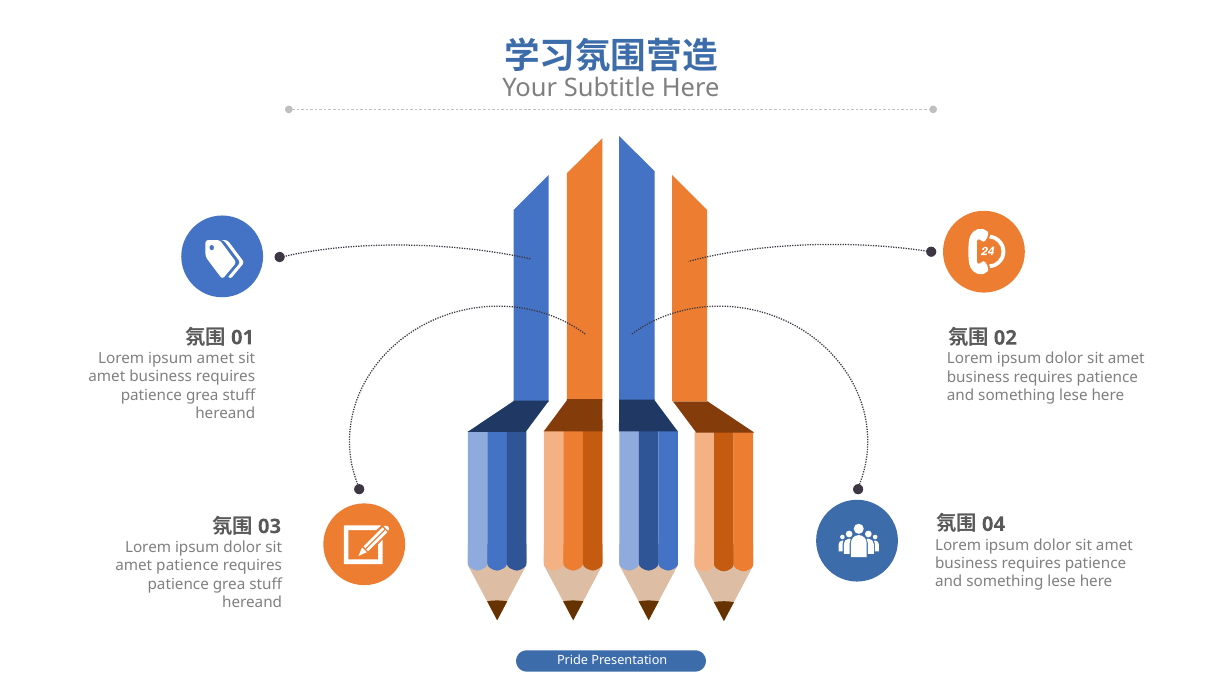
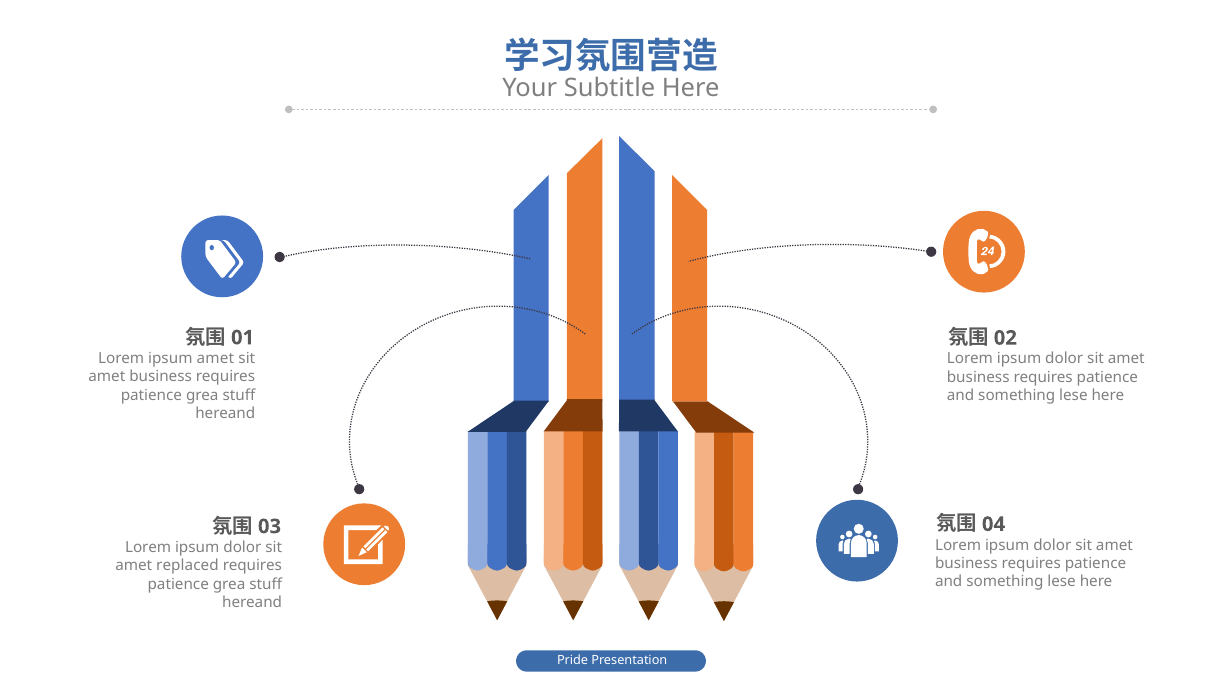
amet patience: patience -> replaced
